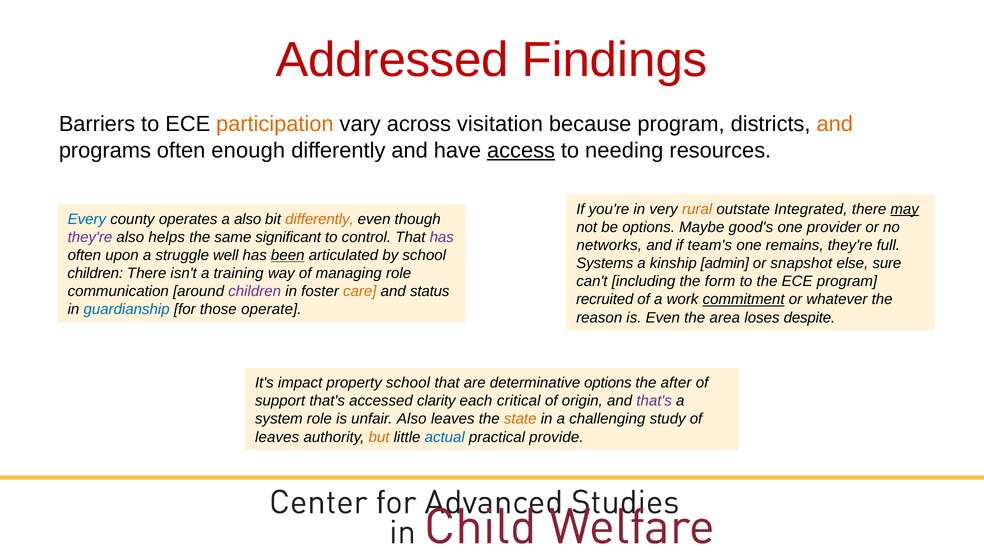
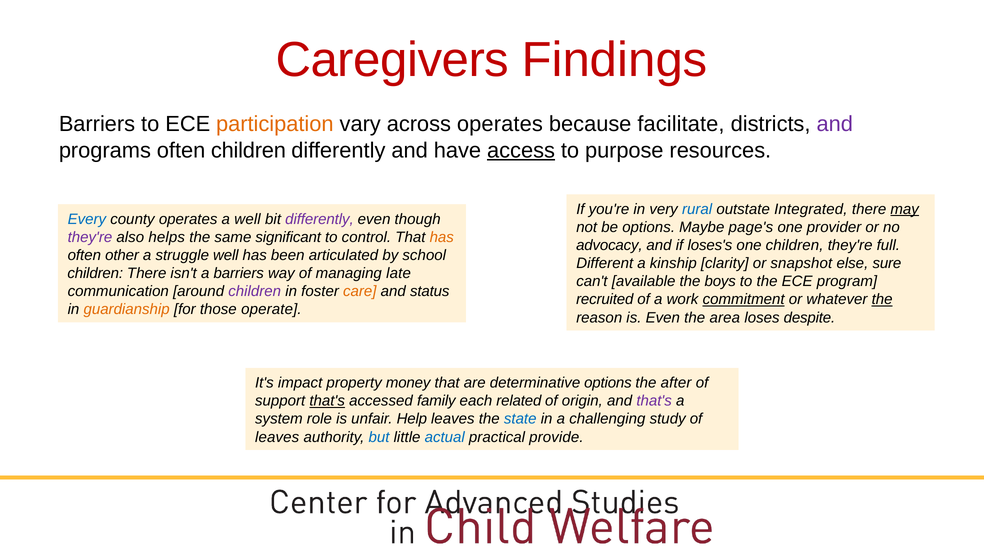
Addressed: Addressed -> Caregivers
across visitation: visitation -> operates
because program: program -> facilitate
and at (835, 124) colour: orange -> purple
often enough: enough -> children
needing: needing -> purpose
rural colour: orange -> blue
a also: also -> well
differently at (319, 219) colour: orange -> purple
good's: good's -> page's
has at (442, 237) colour: purple -> orange
networks: networks -> advocacy
team's: team's -> loses's
one remains: remains -> children
upon: upon -> other
been underline: present -> none
Systems: Systems -> Different
admin: admin -> clarity
a training: training -> barriers
managing role: role -> late
including: including -> available
form: form -> boys
the at (882, 299) underline: none -> present
guardianship colour: blue -> orange
property school: school -> money
that's at (327, 401) underline: none -> present
clarity: clarity -> family
critical: critical -> related
unfair Also: Also -> Help
state colour: orange -> blue
but colour: orange -> blue
